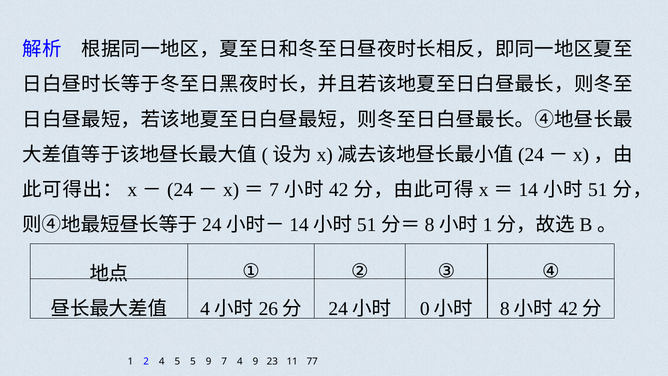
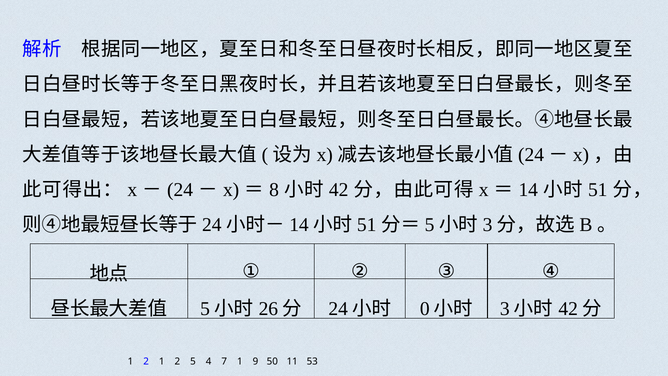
7 at (274, 190): 7 -> 8
8 at (430, 225): 8 -> 5
1 at (488, 225): 1 -> 3
4 at (205, 309): 4 -> 5
8 at (505, 309): 8 -> 3
2 4: 4 -> 1
1 5: 5 -> 2
5 9: 9 -> 4
7 4: 4 -> 1
23: 23 -> 50
77: 77 -> 53
